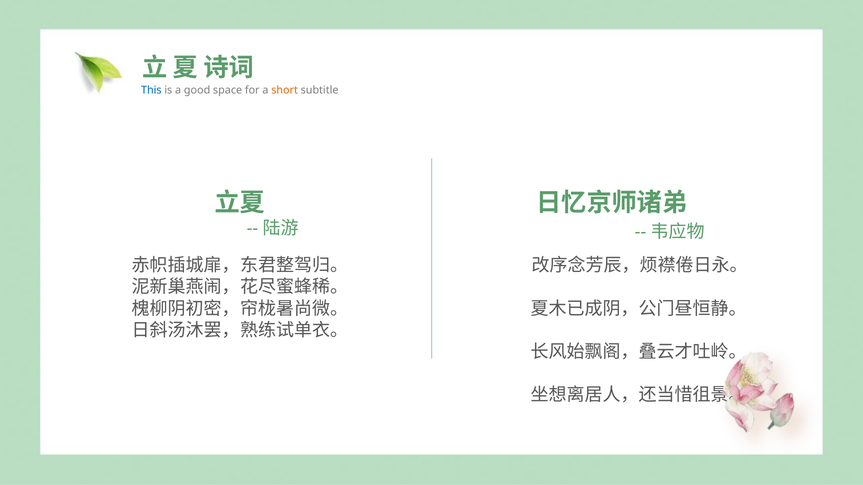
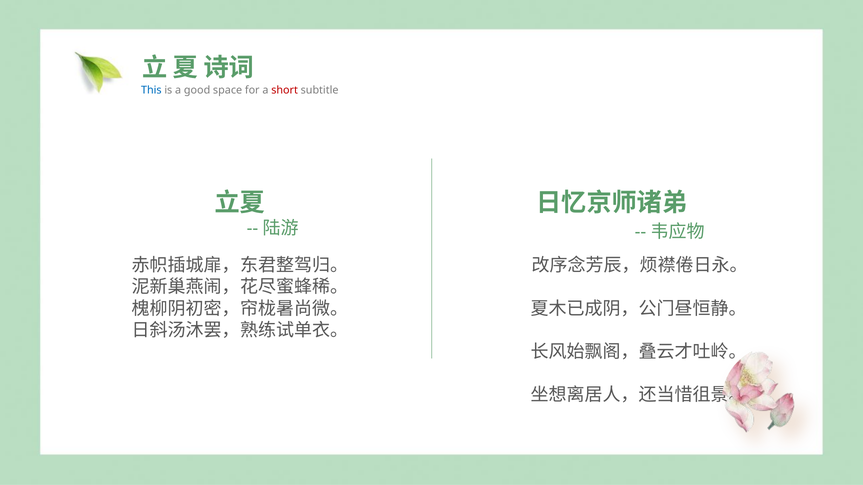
short colour: orange -> red
